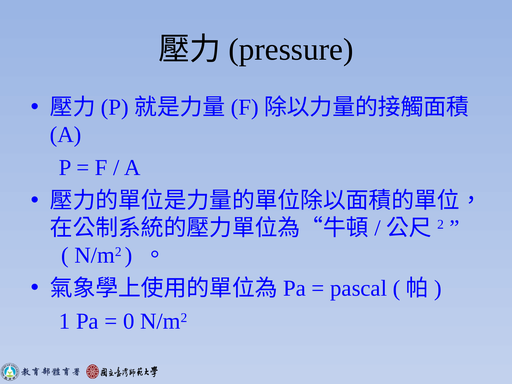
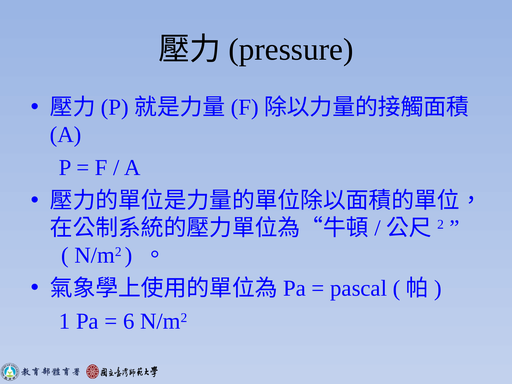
0: 0 -> 6
